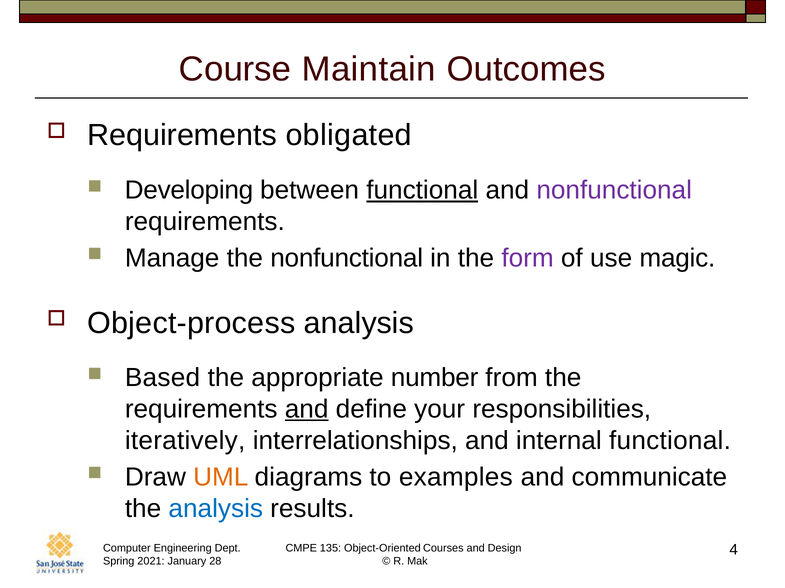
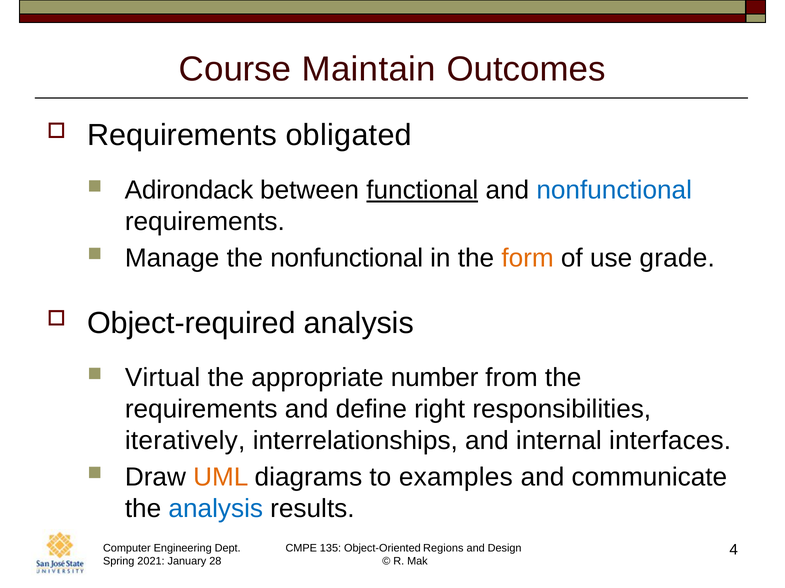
Developing: Developing -> Adirondack
nonfunctional at (614, 190) colour: purple -> blue
form colour: purple -> orange
magic: magic -> grade
Object-process: Object-process -> Object-required
Based: Based -> Virtual
and at (307, 410) underline: present -> none
your: your -> right
internal functional: functional -> interfaces
Courses: Courses -> Regions
